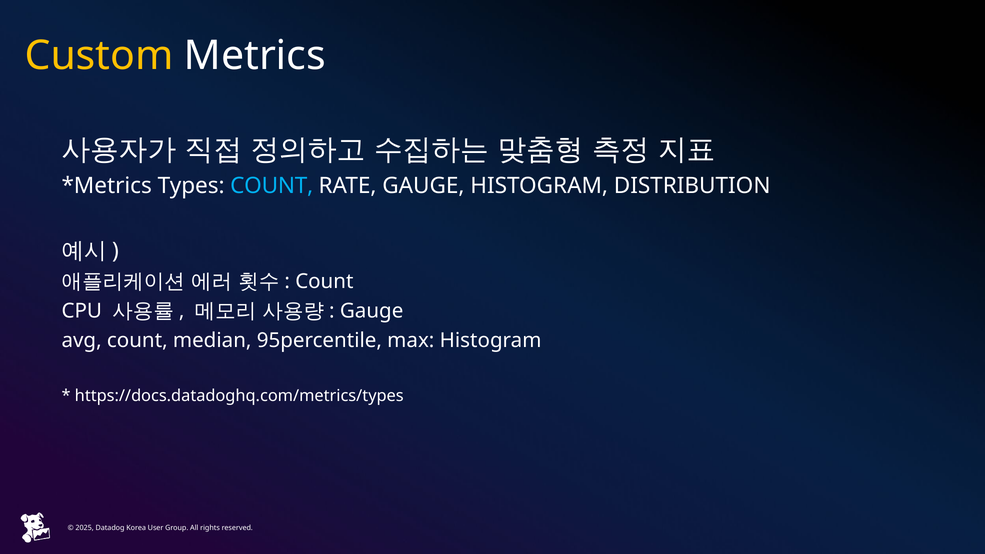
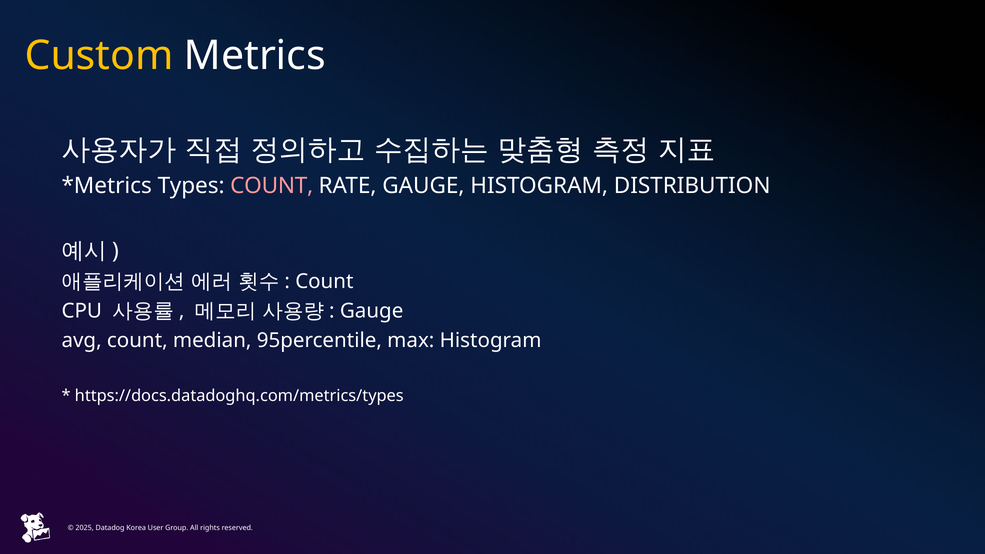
COUNT at (272, 186) colour: light blue -> pink
